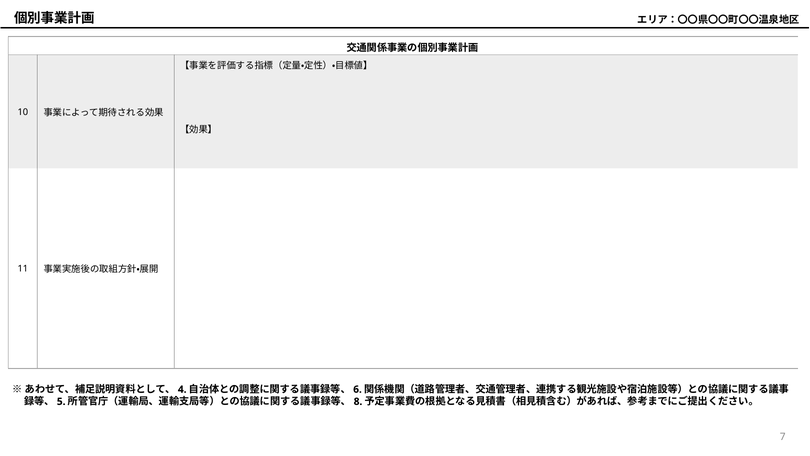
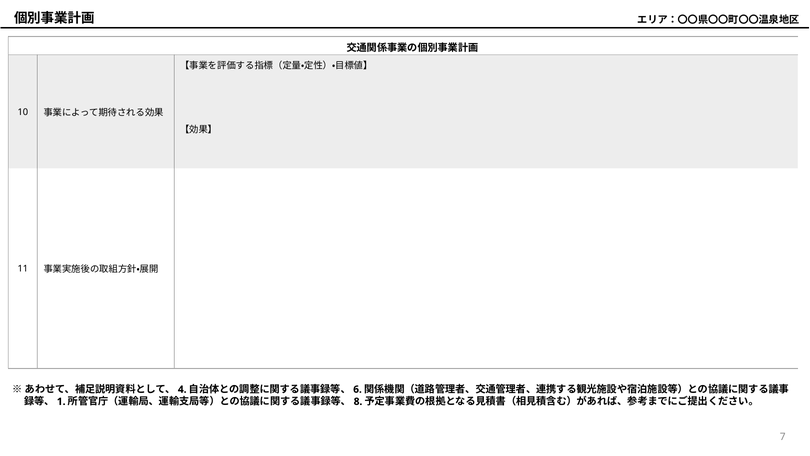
5: 5 -> 1
